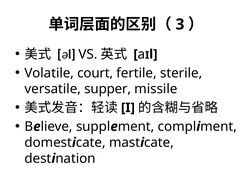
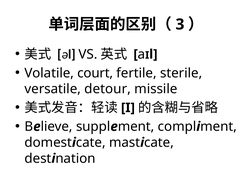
supper: supper -> detour
